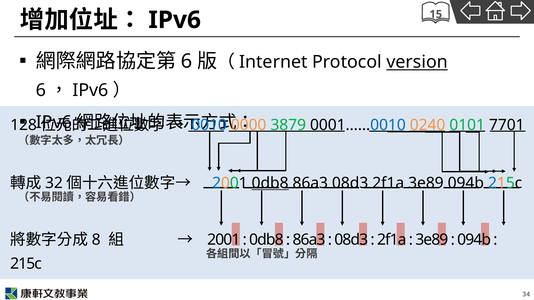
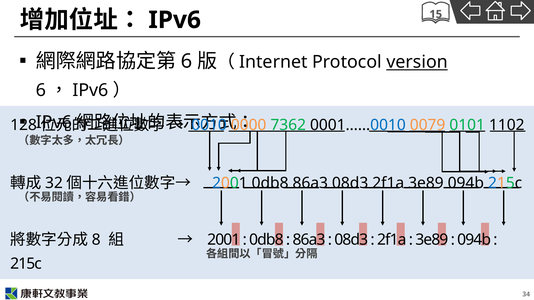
3879: 3879 -> 7362
0240: 0240 -> 0079
7701: 7701 -> 1102
0db8 at (270, 183) underline: present -> none
